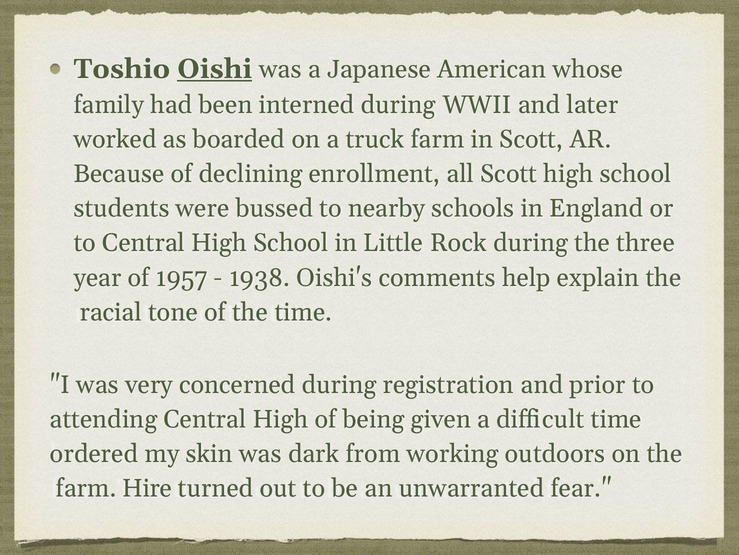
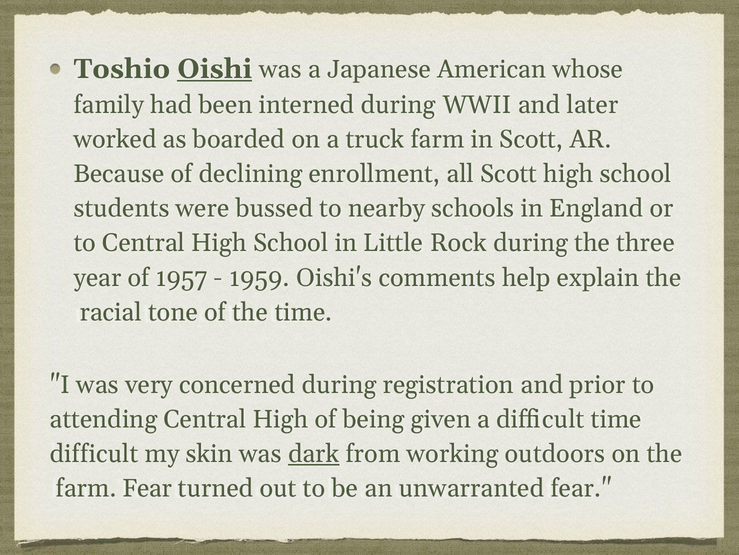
1938: 1938 -> 1959
ordered at (94, 453): ordered -> difficult
dark underline: none -> present
farm Hire: Hire -> Fear
